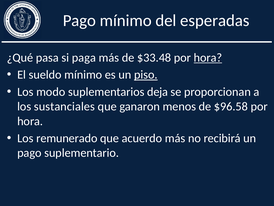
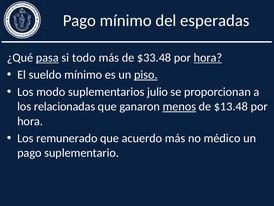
pasa underline: none -> present
paga: paga -> todo
deja: deja -> julio
sustanciales: sustanciales -> relacionadas
menos underline: none -> present
$96.58: $96.58 -> $13.48
recibirá: recibirá -> médico
